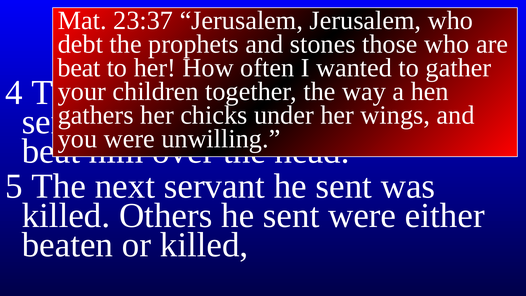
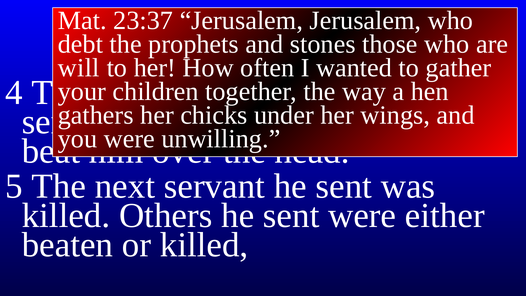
beat at (79, 68): beat -> will
